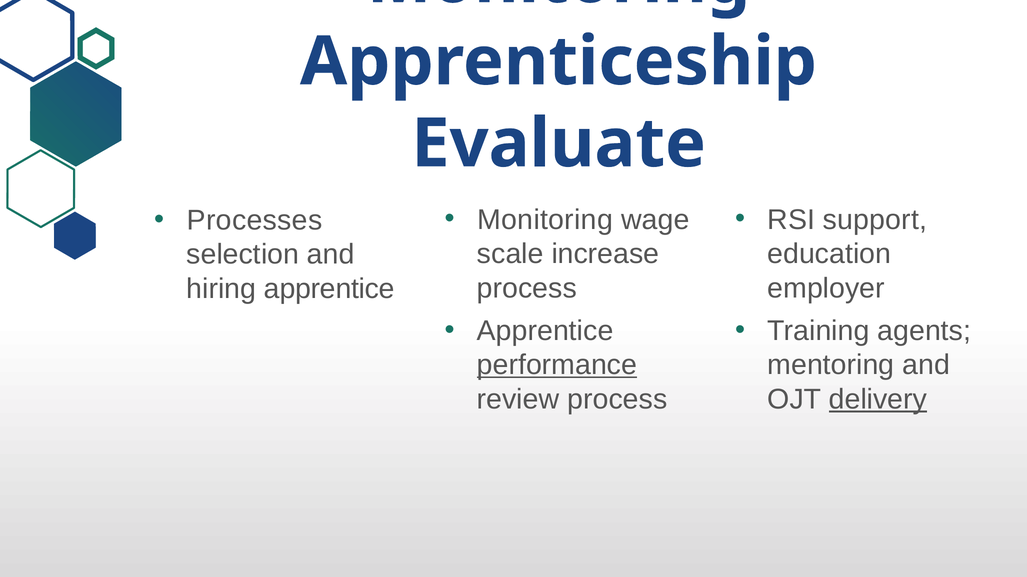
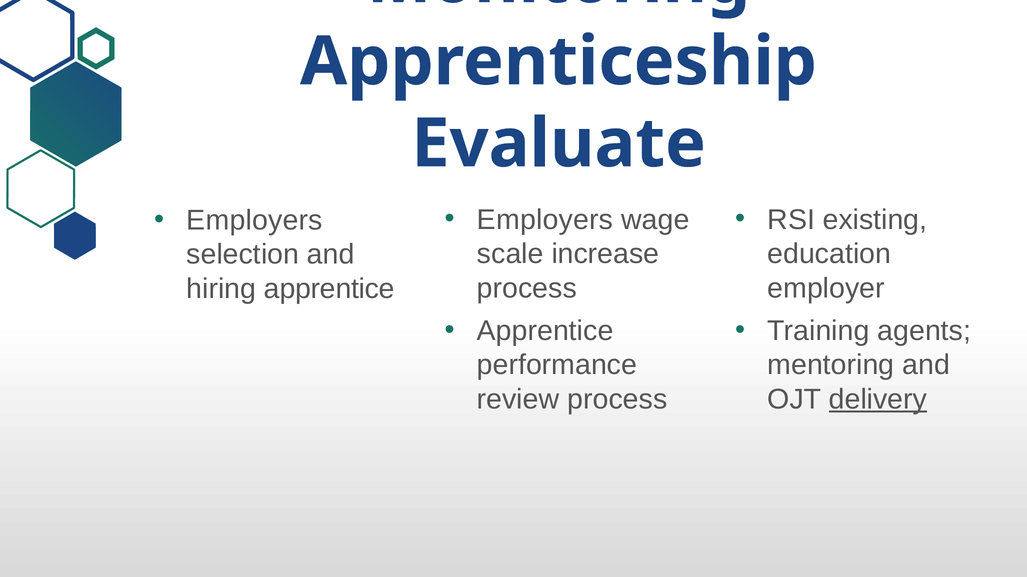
Monitoring at (545, 220): Monitoring -> Employers
support: support -> existing
Processes at (255, 221): Processes -> Employers
performance underline: present -> none
